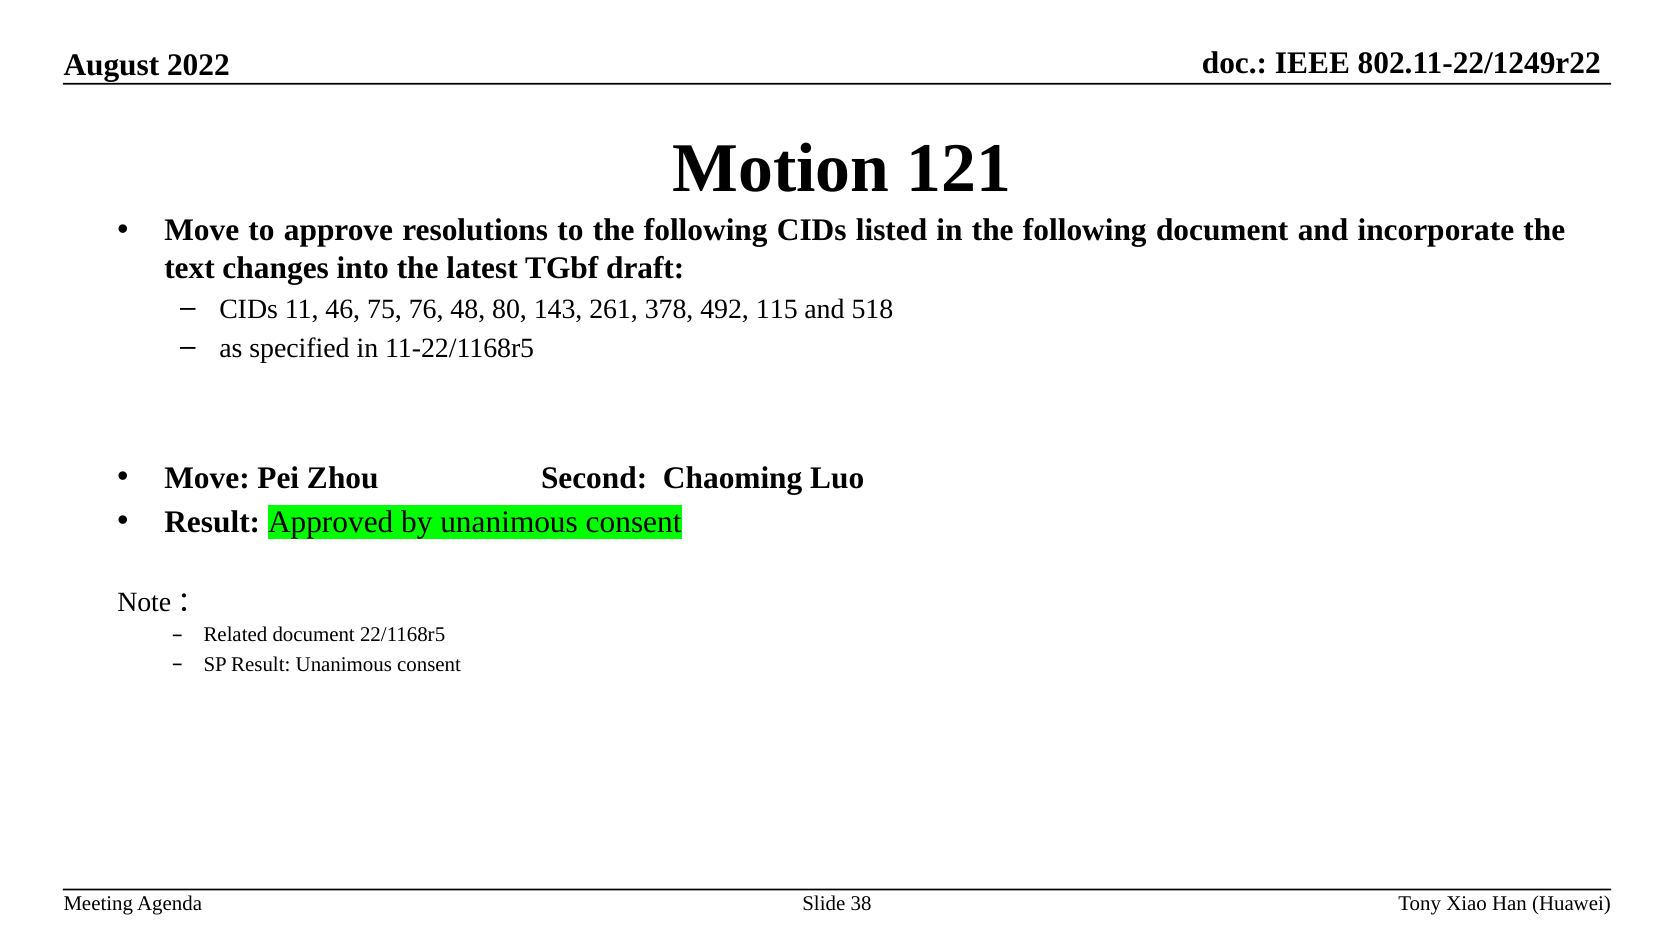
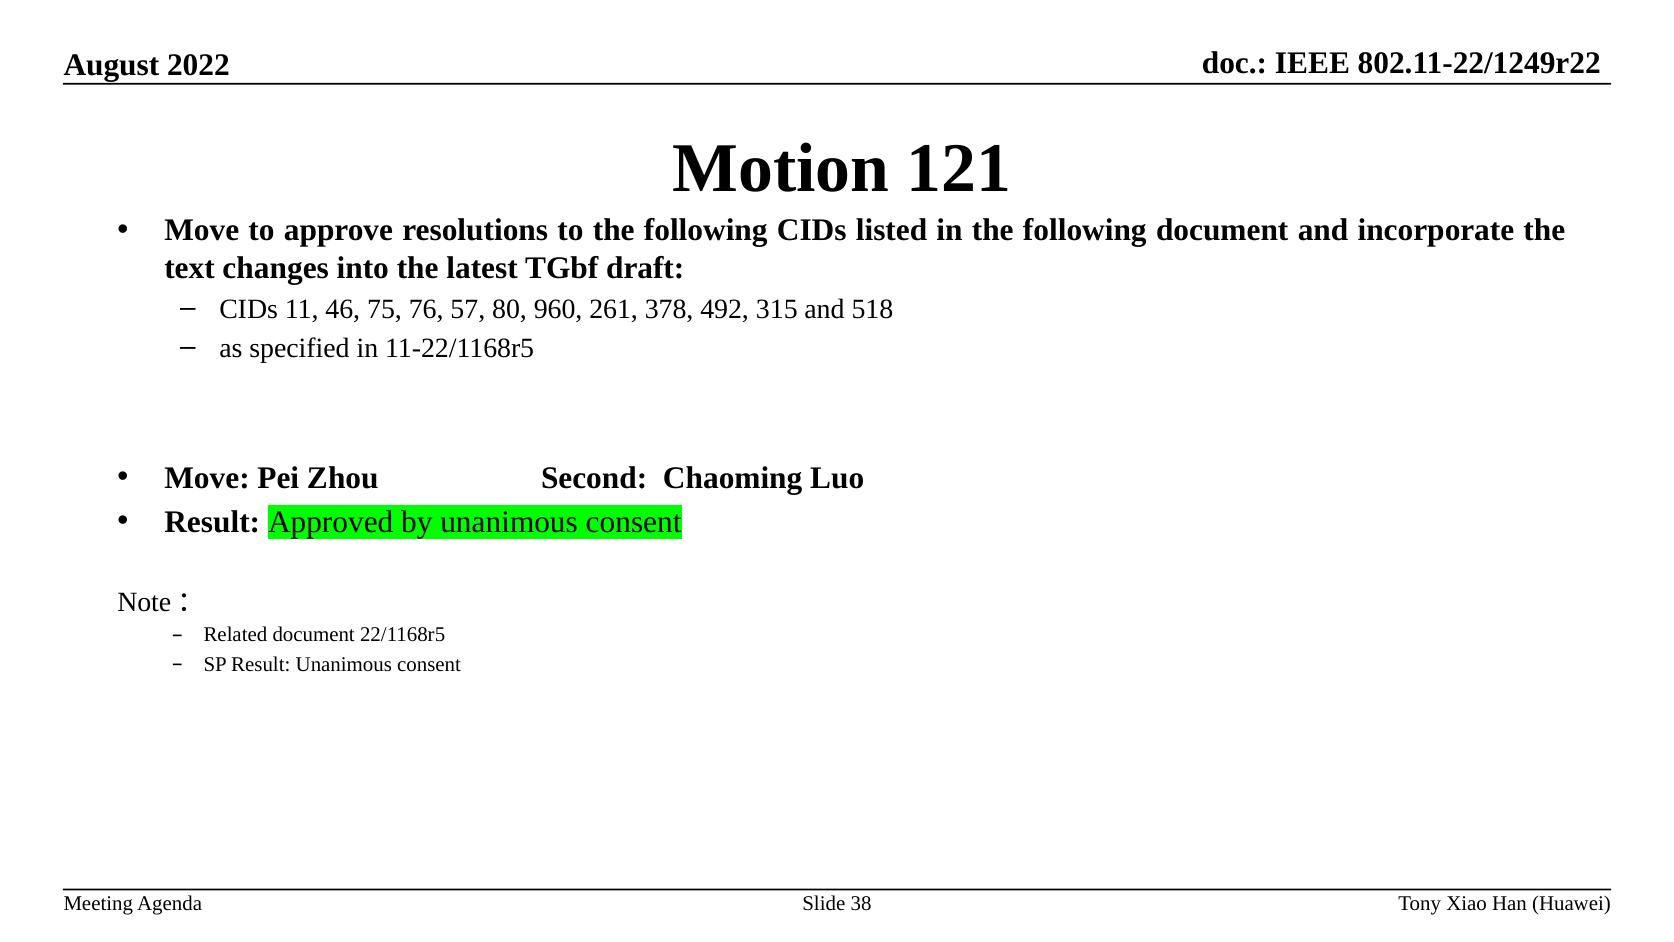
48: 48 -> 57
143: 143 -> 960
115: 115 -> 315
